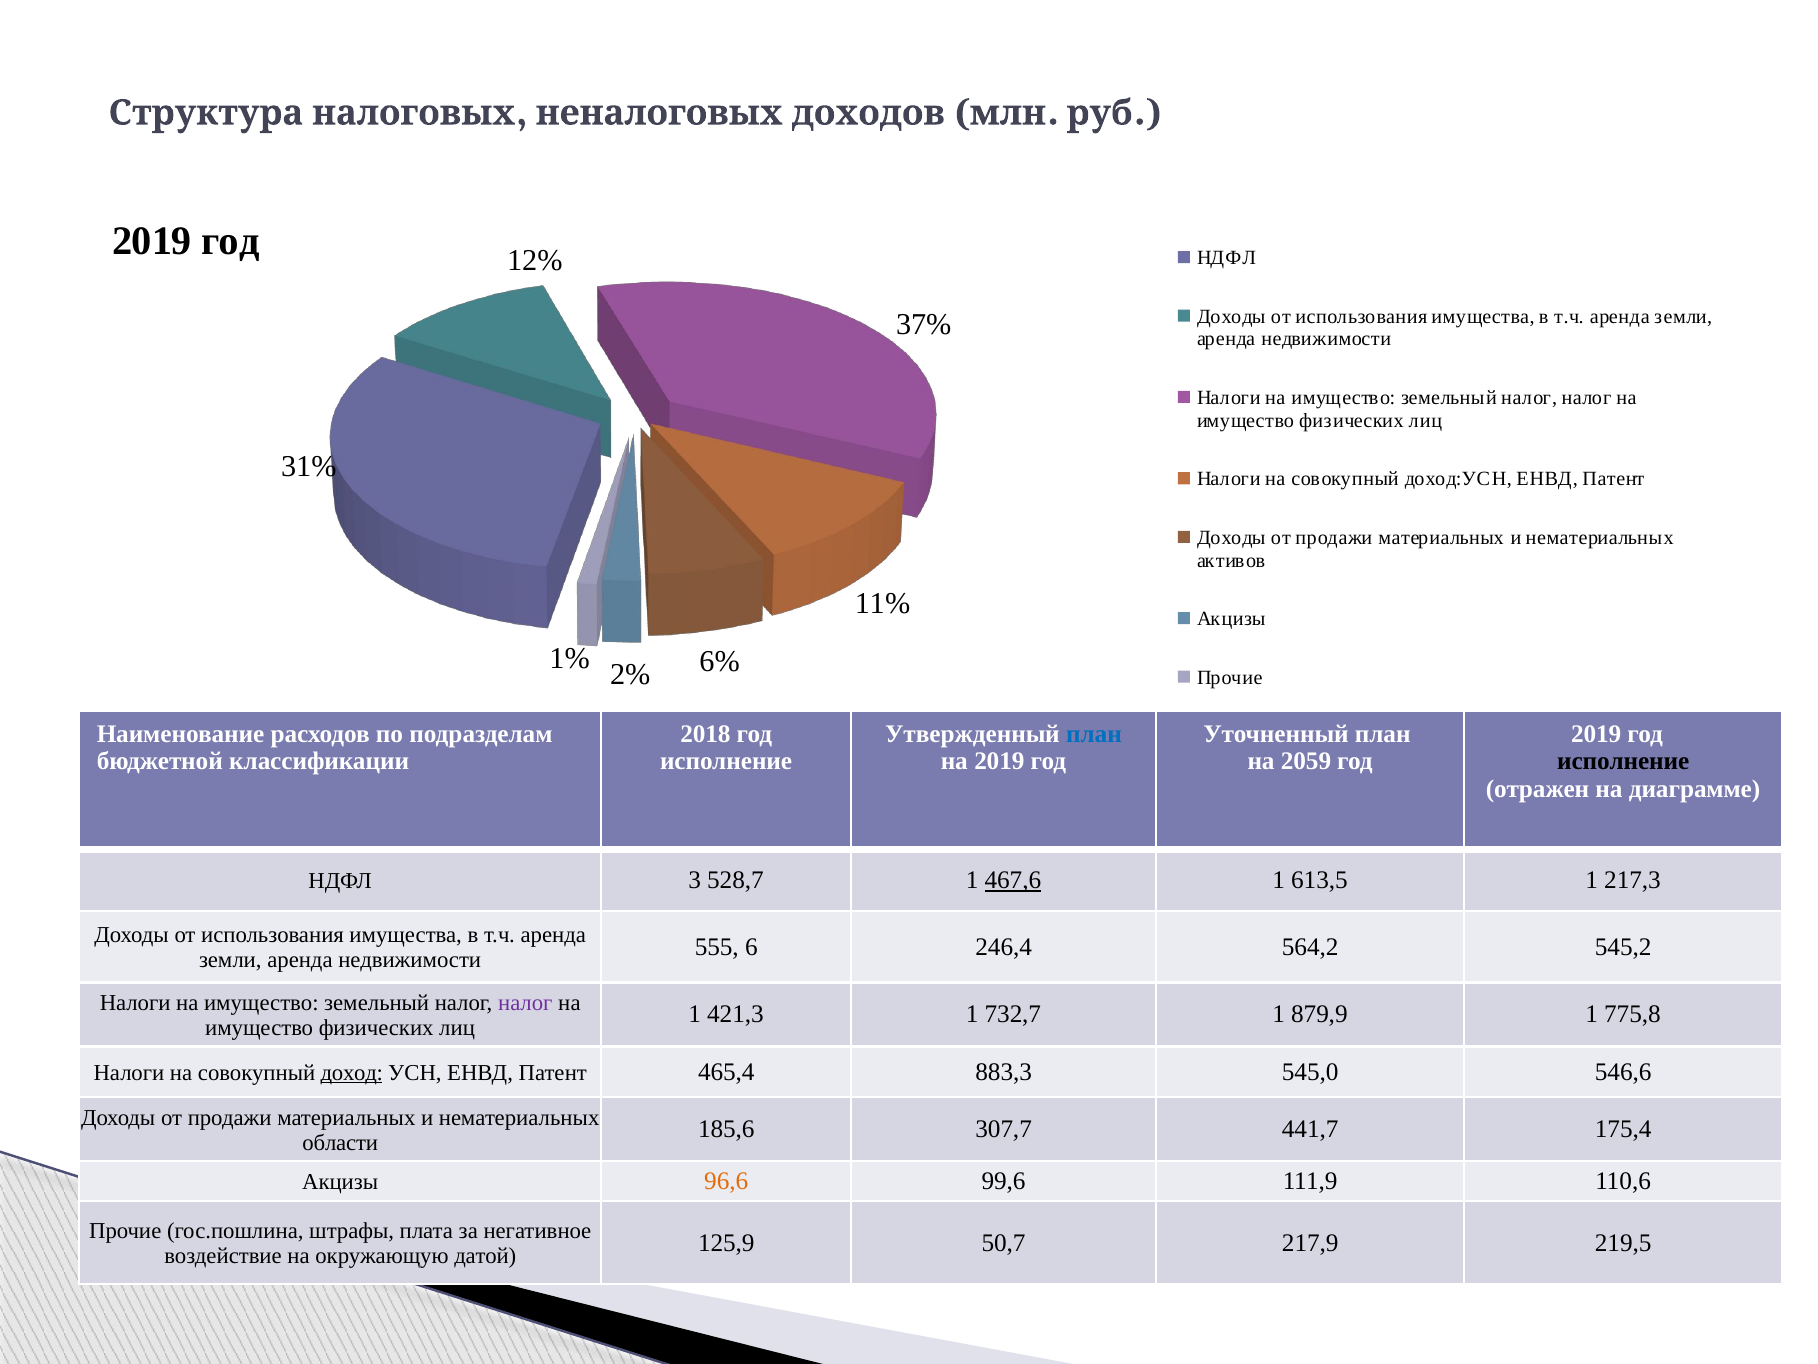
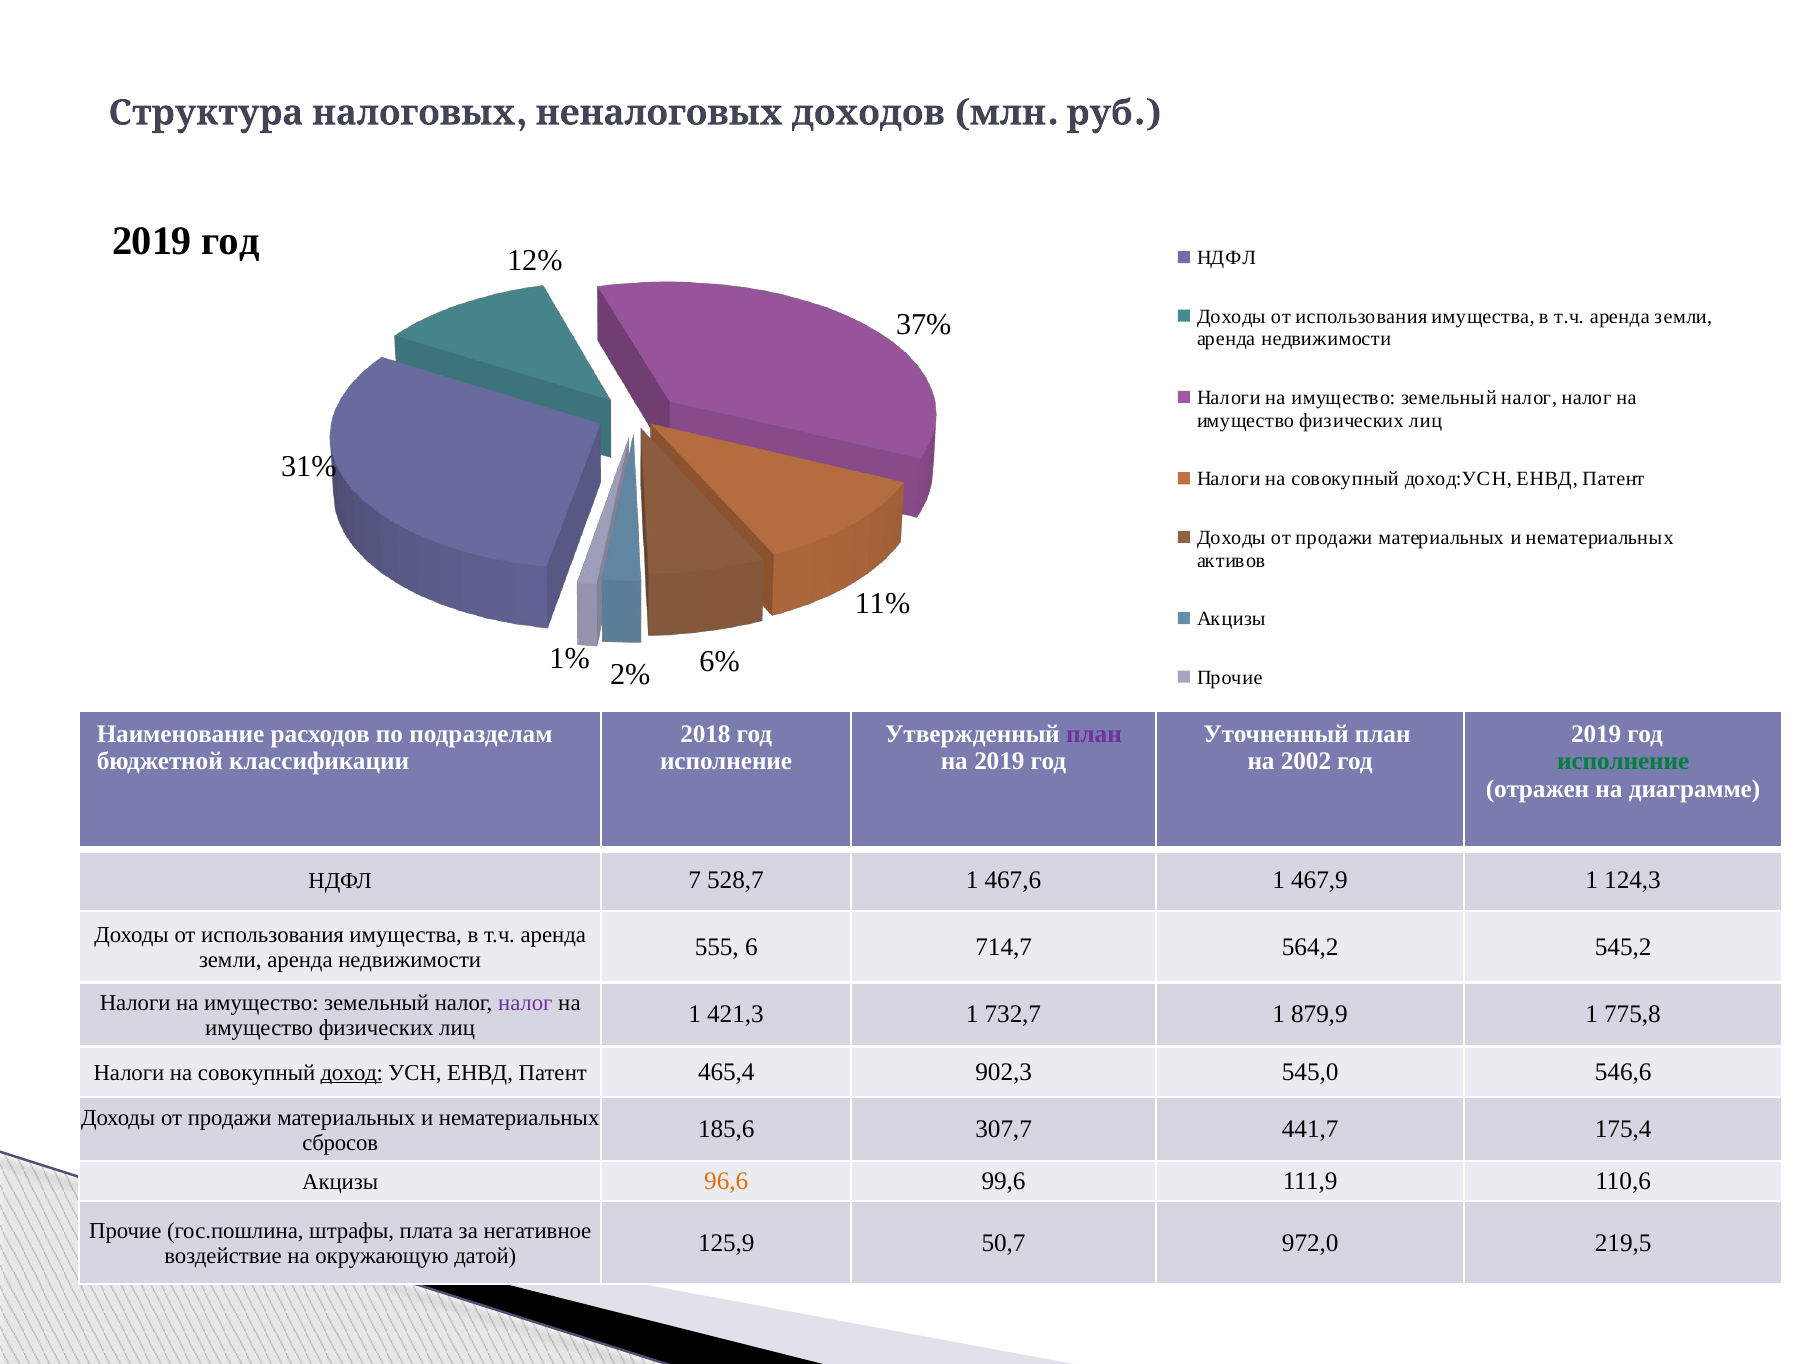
план at (1094, 734) colour: blue -> purple
2059: 2059 -> 2002
исполнение at (1623, 761) colour: black -> green
3: 3 -> 7
467,6 underline: present -> none
613,5: 613,5 -> 467,9
217,3: 217,3 -> 124,3
246,4: 246,4 -> 714,7
883,3: 883,3 -> 902,3
области: области -> сбросов
217,9: 217,9 -> 972,0
